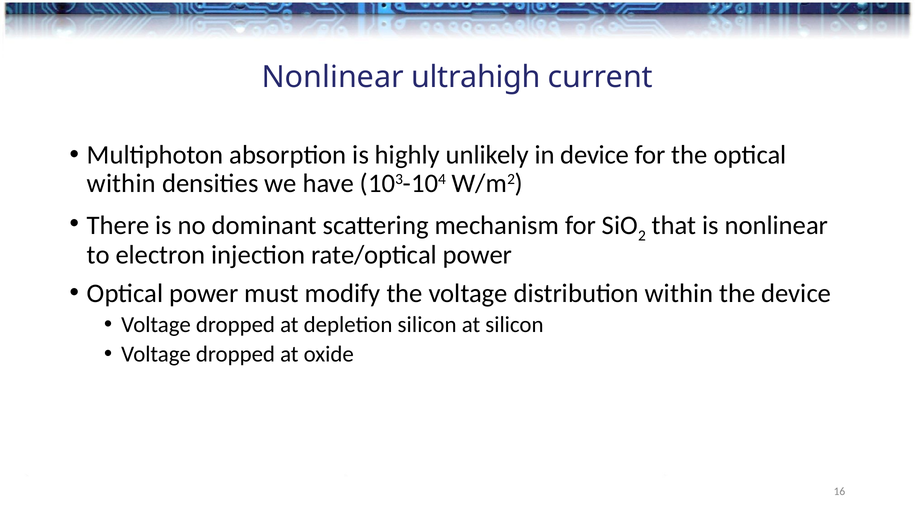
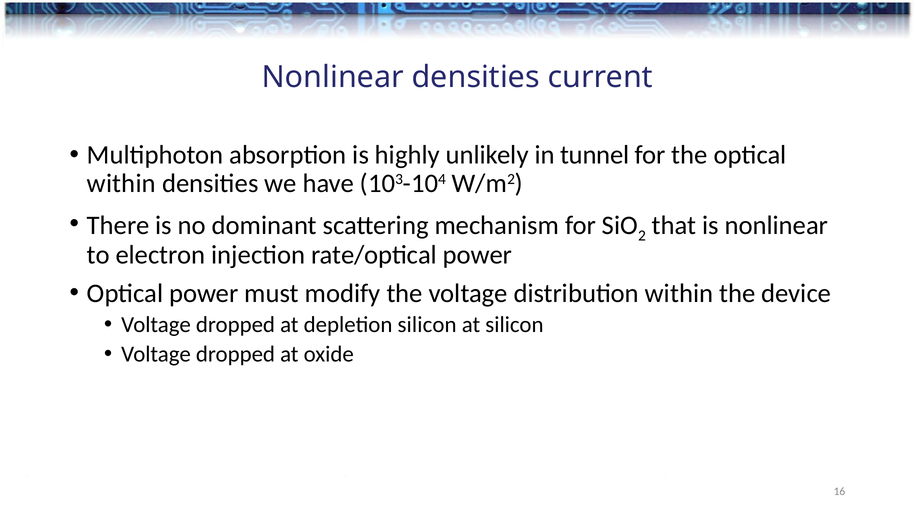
Nonlinear ultrahigh: ultrahigh -> densities
in device: device -> tunnel
